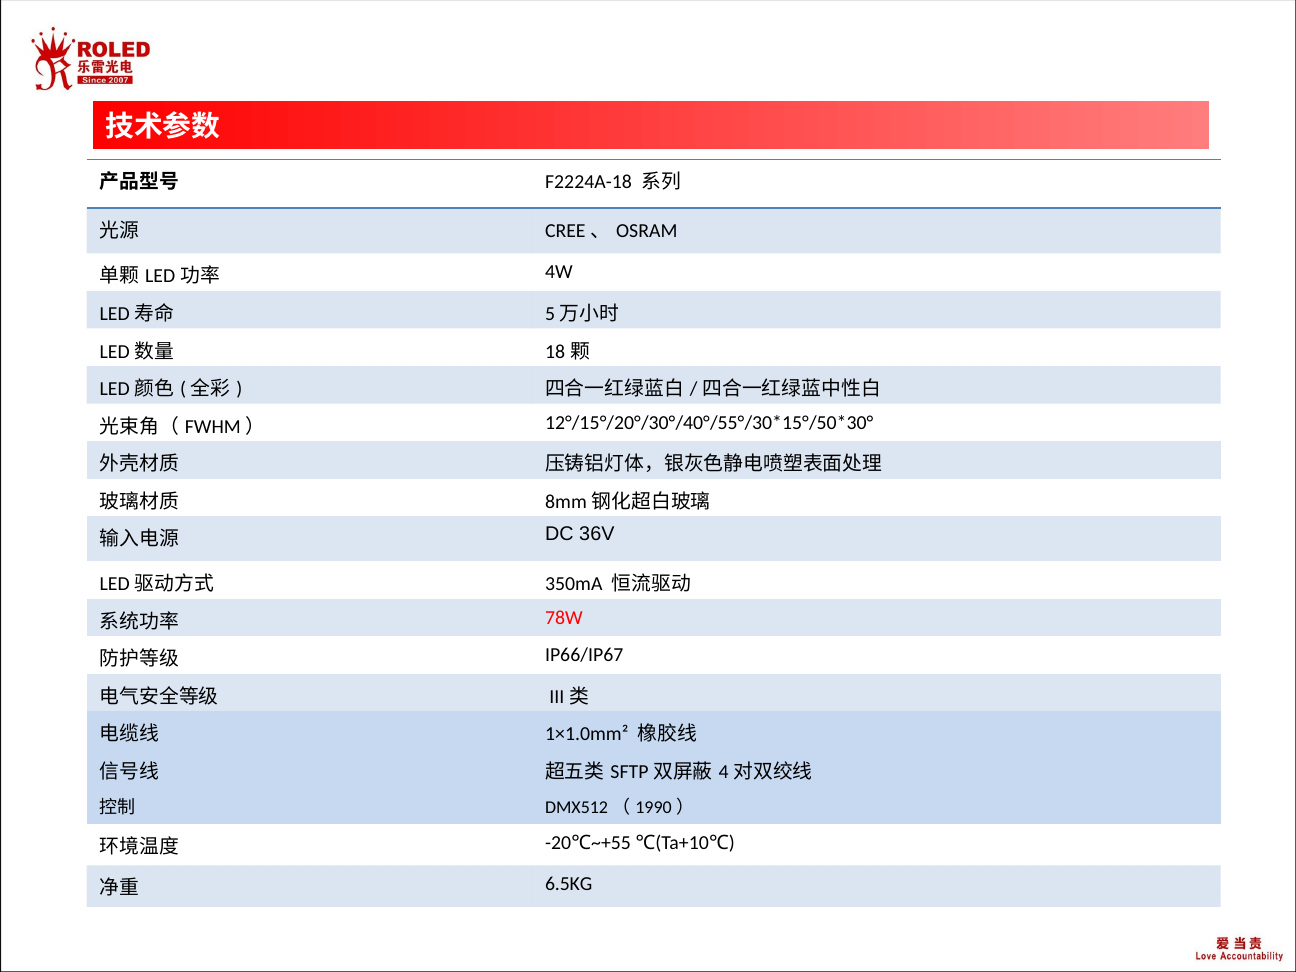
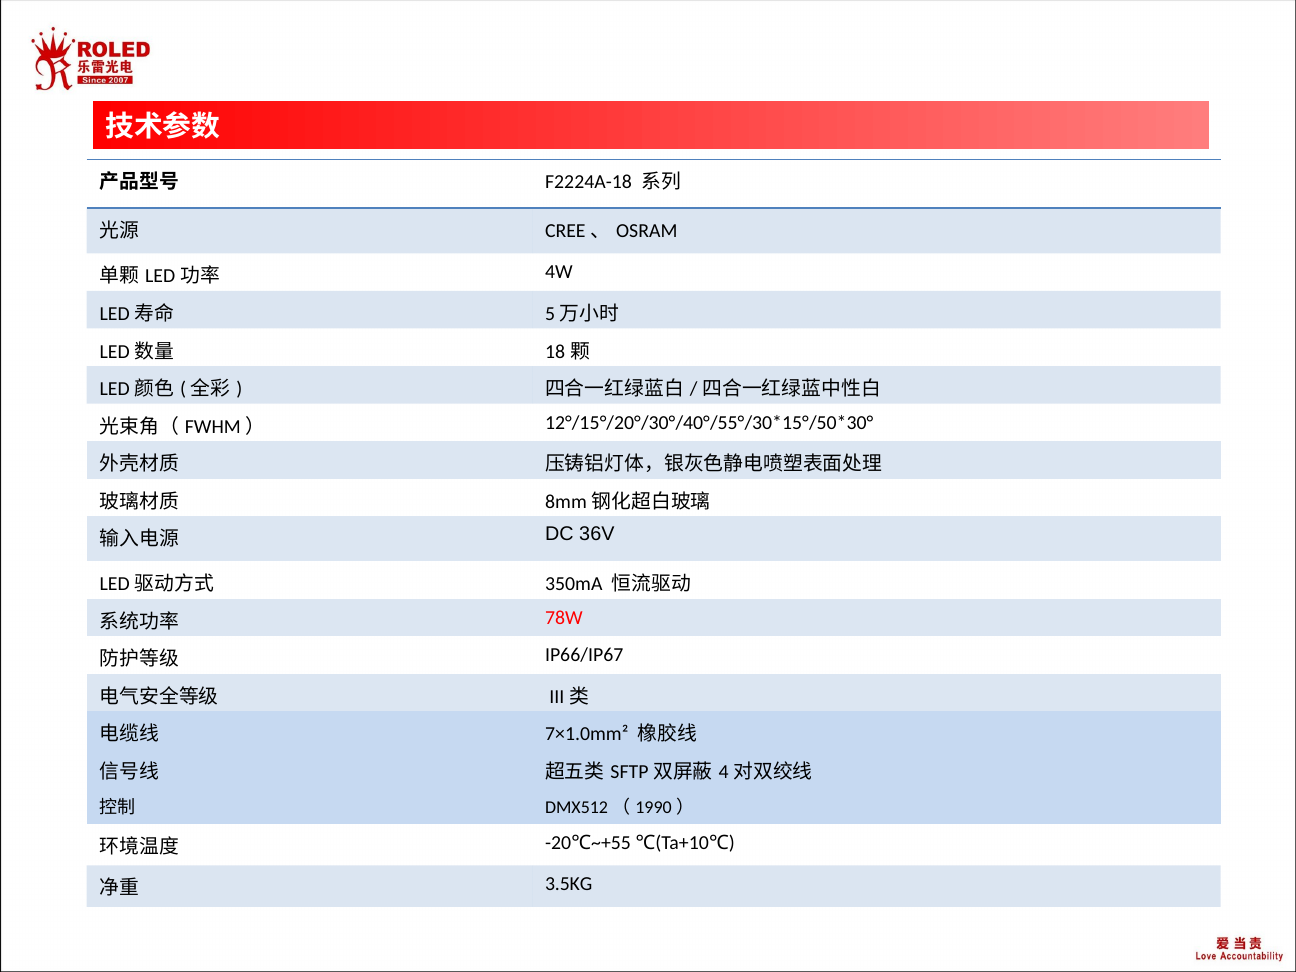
1×1.0mm²: 1×1.0mm² -> 7×1.0mm²
6.5KG: 6.5KG -> 3.5KG
